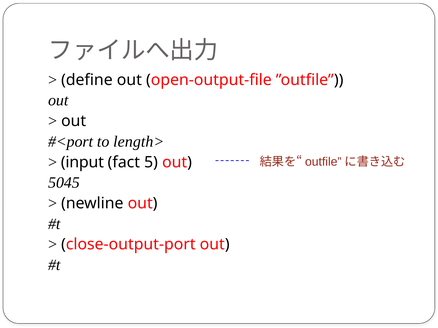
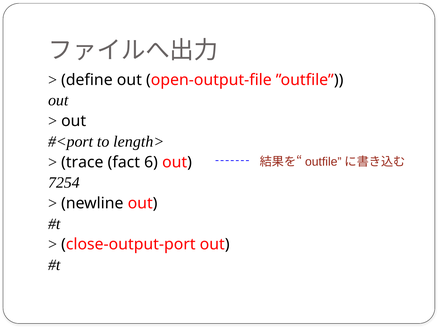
input: input -> trace
5: 5 -> 6
5045: 5045 -> 7254
